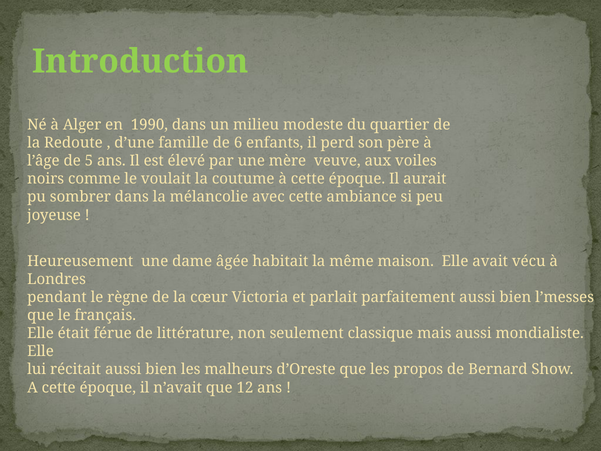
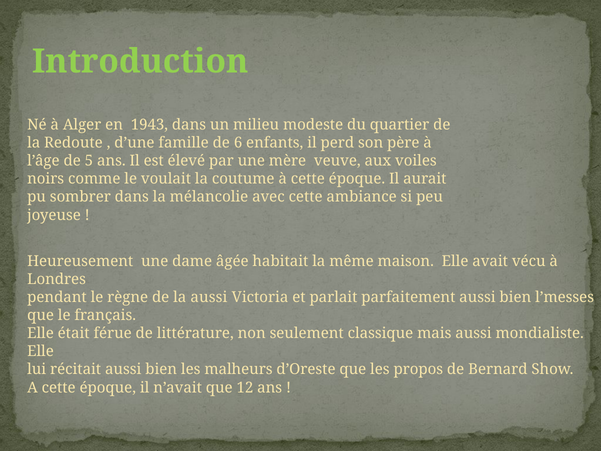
1990: 1990 -> 1943
la cœur: cœur -> aussi
